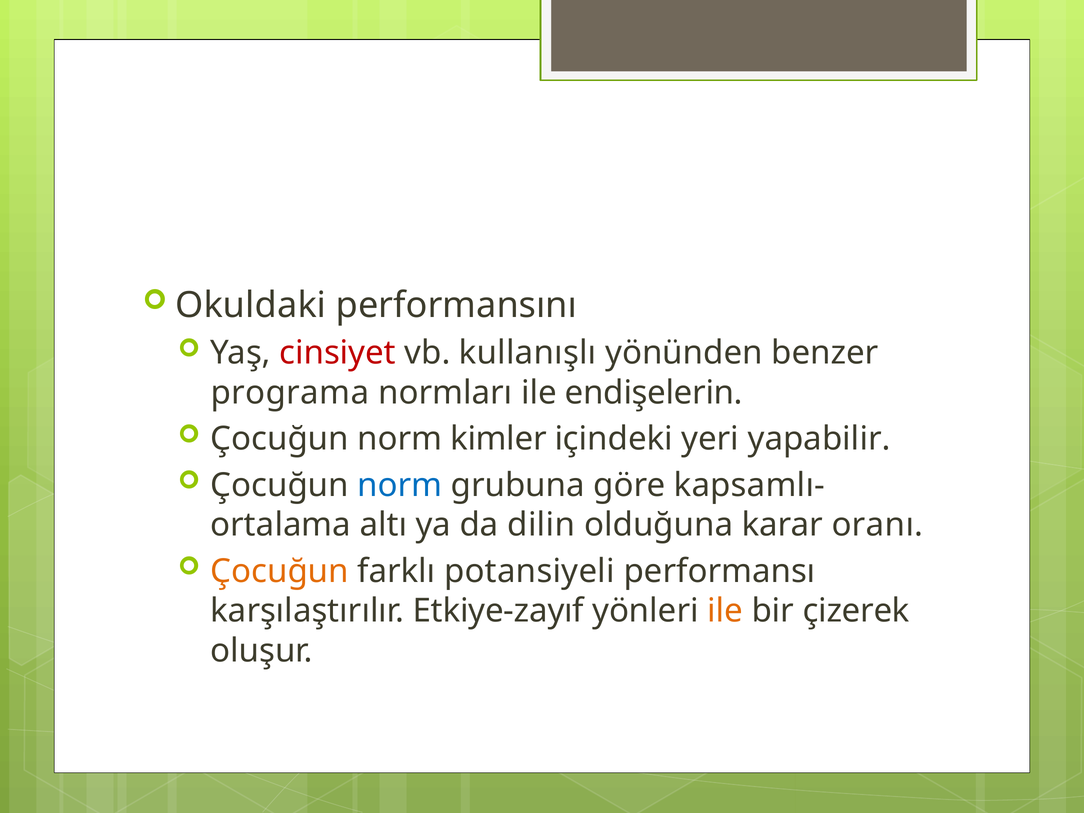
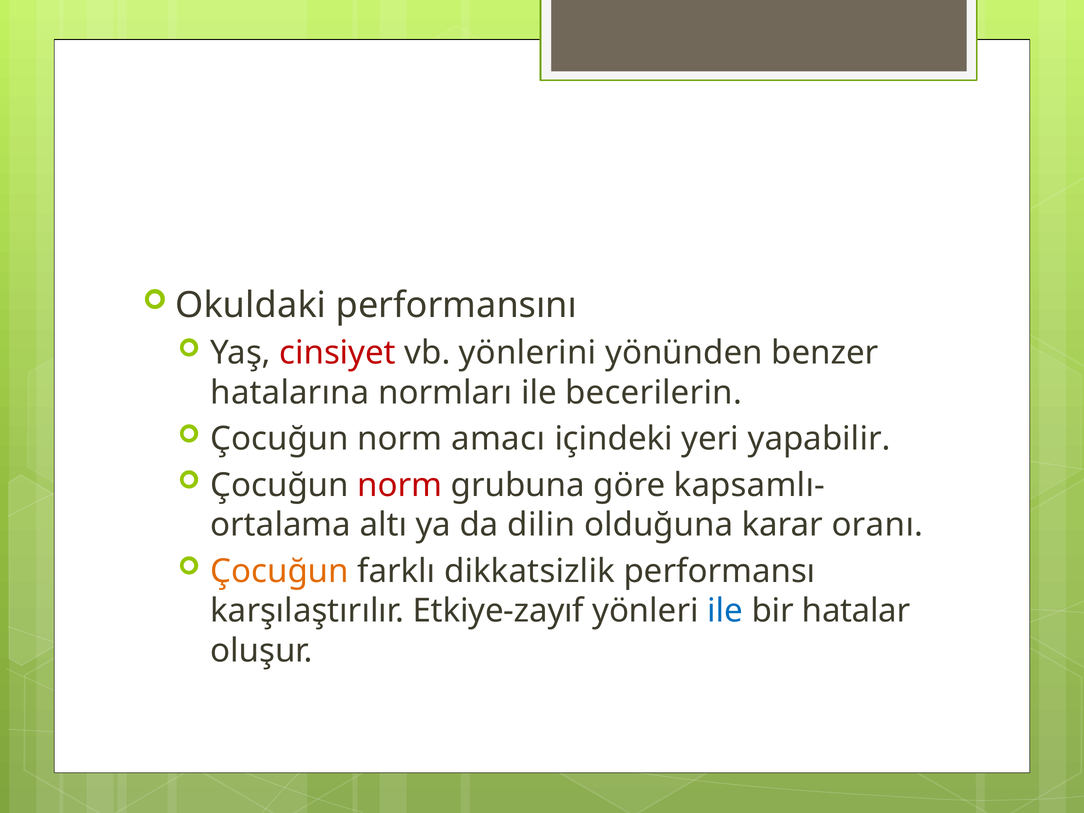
kullanışlı: kullanışlı -> yönlerini
programa: programa -> hatalarına
endişelerin: endişelerin -> becerilerin
kimler: kimler -> amacı
norm at (400, 485) colour: blue -> red
potansiyeli: potansiyeli -> dikkatsizlik
ile at (725, 611) colour: orange -> blue
çizerek: çizerek -> hatalar
